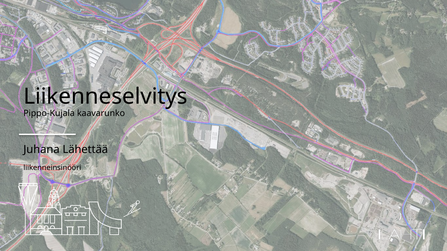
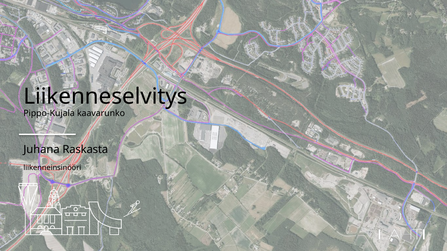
Lähettää: Lähettää -> Raskasta
